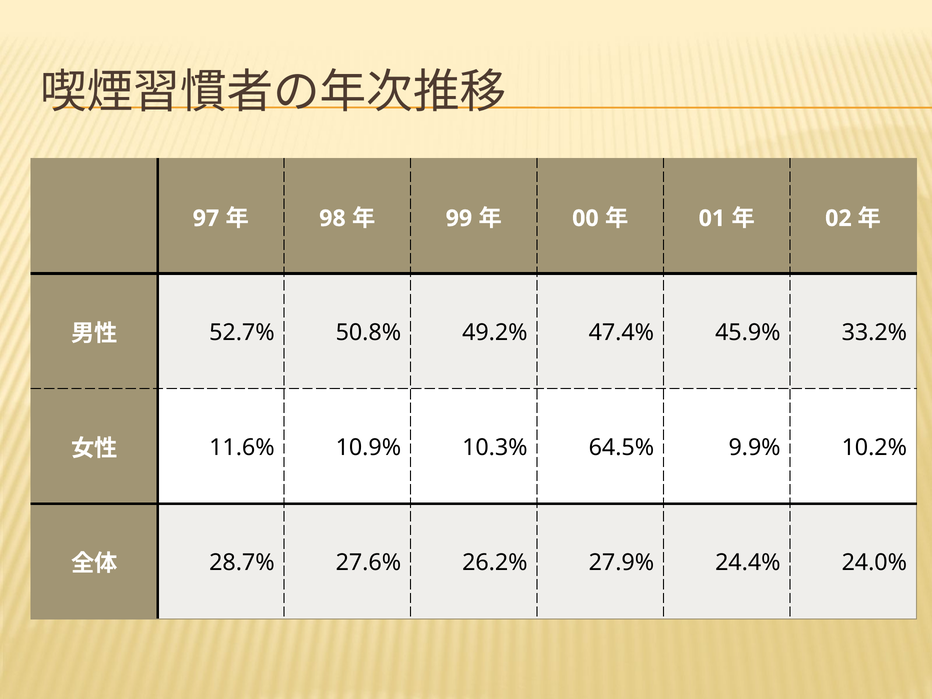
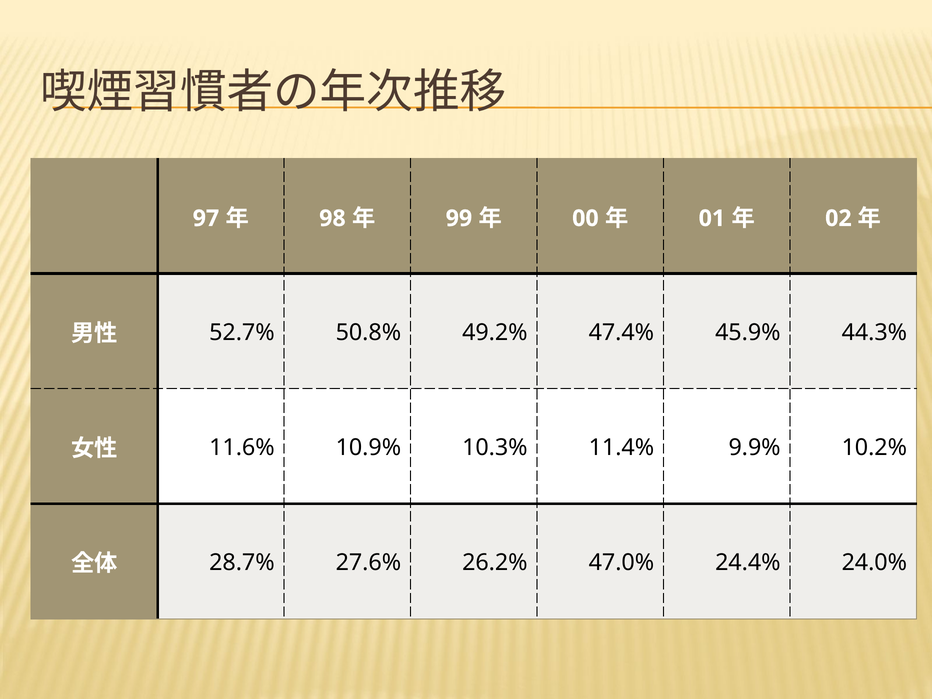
33.2%: 33.2% -> 44.3%
64.5%: 64.5% -> 11.4%
27.9%: 27.9% -> 47.0%
